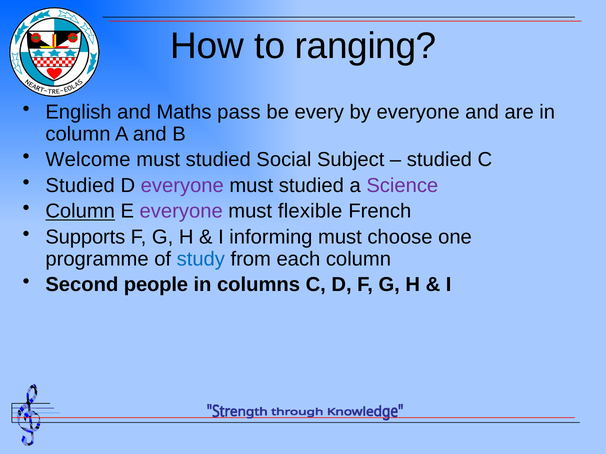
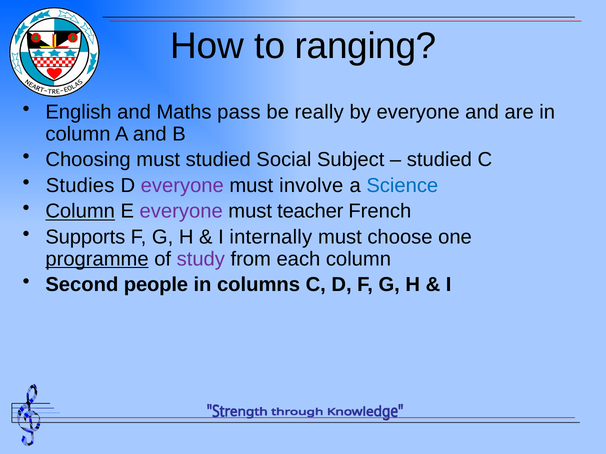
every: every -> really
Welcome: Welcome -> Choosing
Studied at (80, 186): Studied -> Studies
studied at (311, 186): studied -> involve
Science colour: purple -> blue
flexible: flexible -> teacher
informing: informing -> internally
programme underline: none -> present
study colour: blue -> purple
